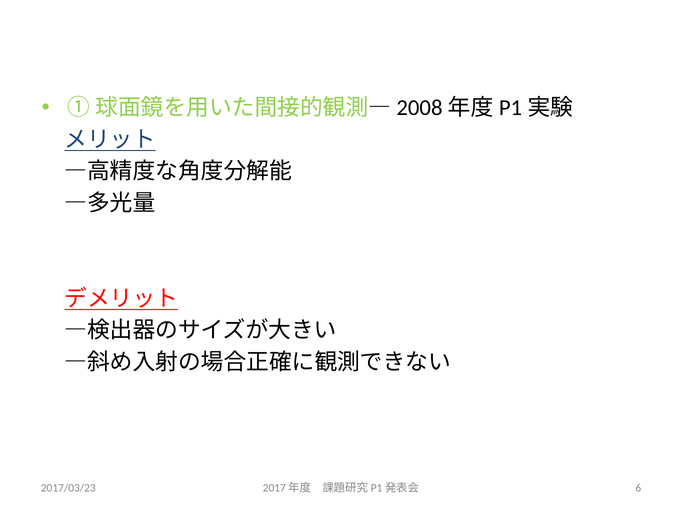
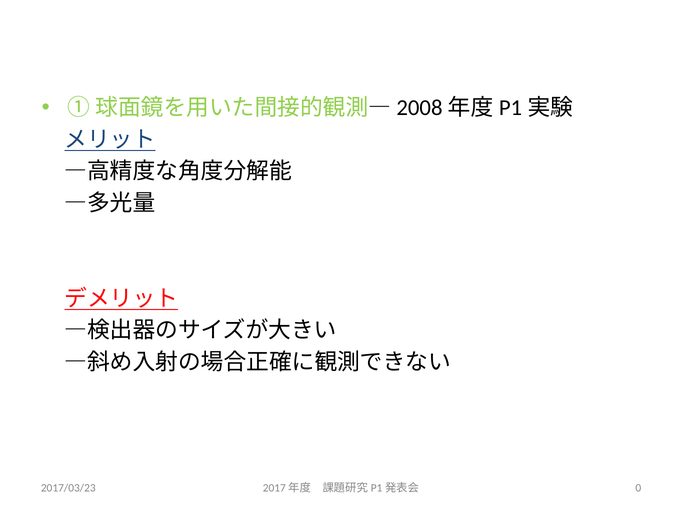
6: 6 -> 0
